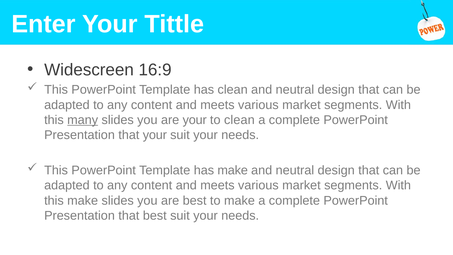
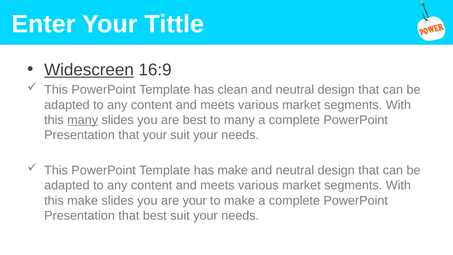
Widescreen underline: none -> present
are your: your -> best
to clean: clean -> many
are best: best -> your
